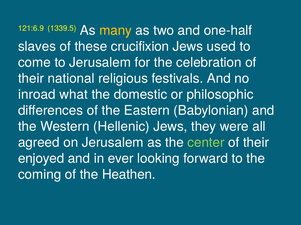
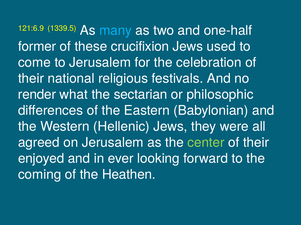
many colour: yellow -> light blue
slaves: slaves -> former
inroad: inroad -> render
domestic: domestic -> sectarian
